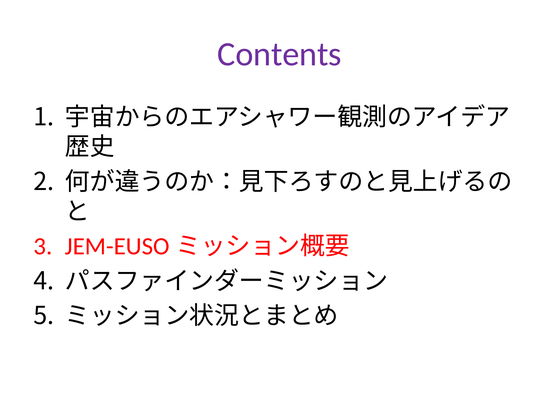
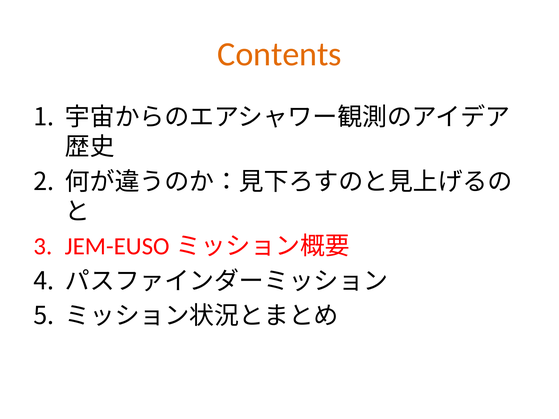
Contents colour: purple -> orange
